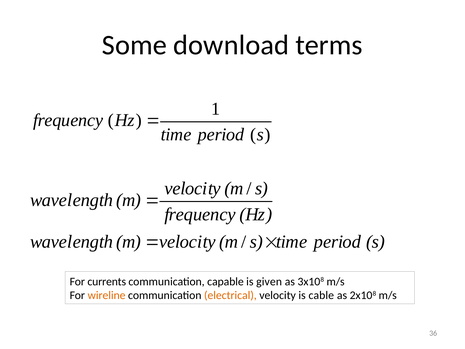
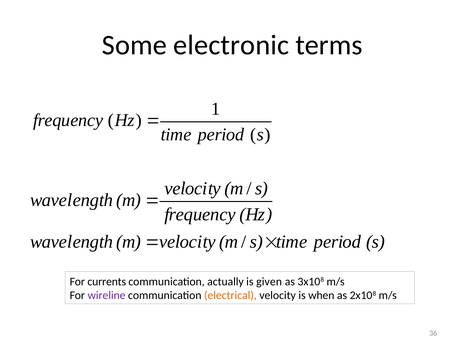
download: download -> electronic
capable: capable -> actually
wireline colour: orange -> purple
cable: cable -> when
